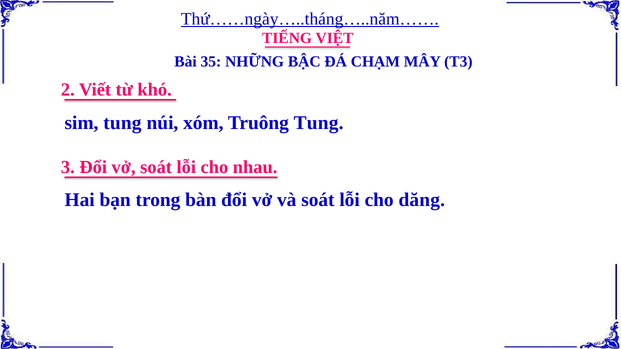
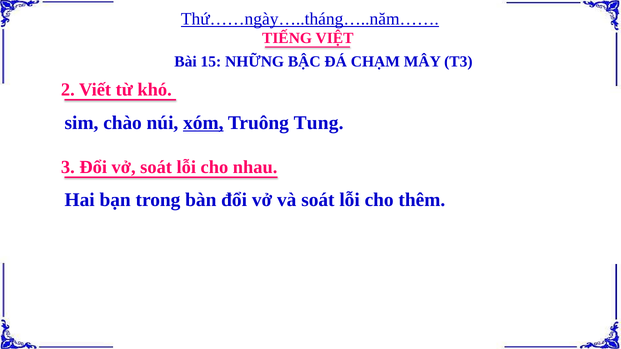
35: 35 -> 15
sim tung: tung -> chào
xóm underline: none -> present
dăng: dăng -> thêm
